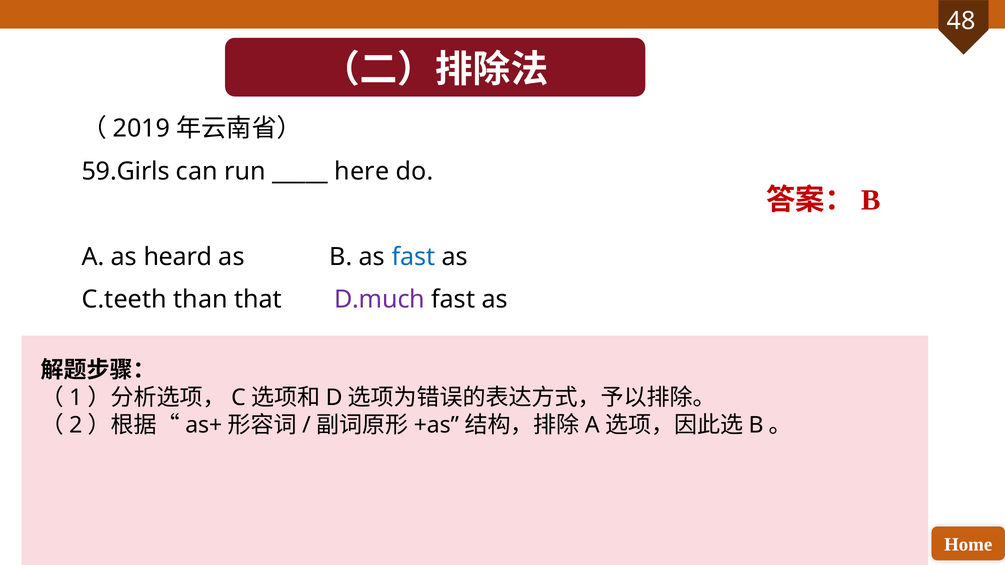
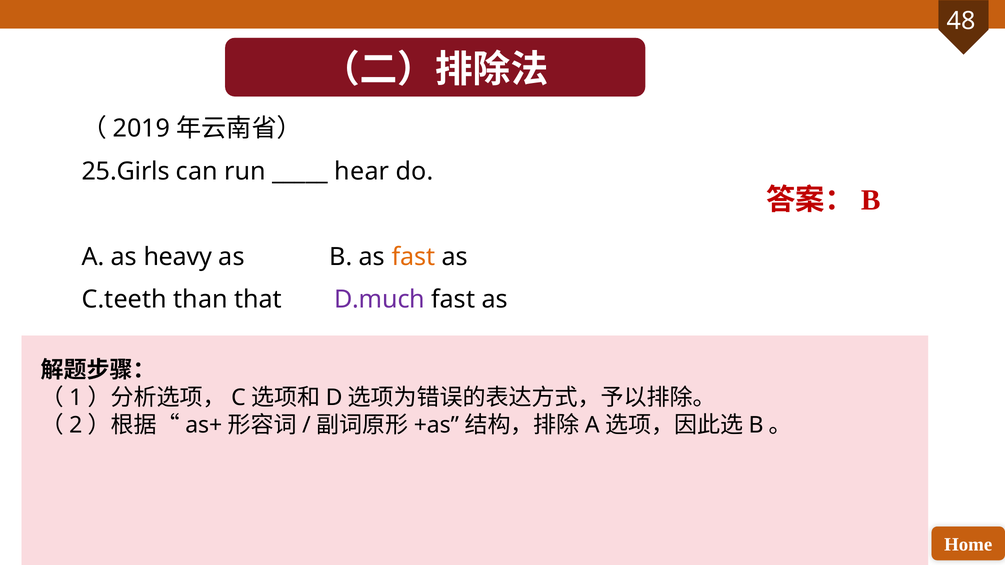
59.Girls: 59.Girls -> 25.Girls
here: here -> hear
heard: heard -> heavy
fast at (413, 257) colour: blue -> orange
